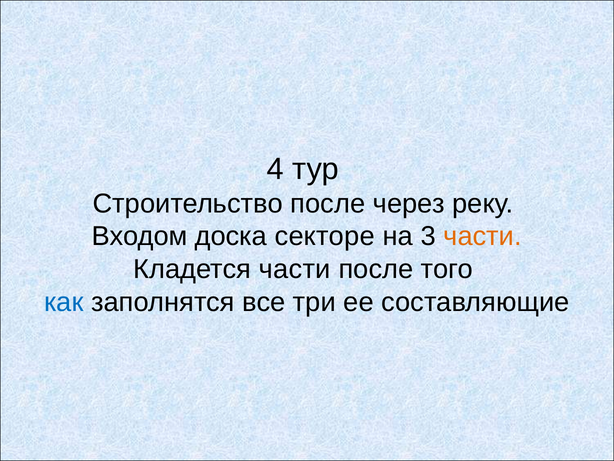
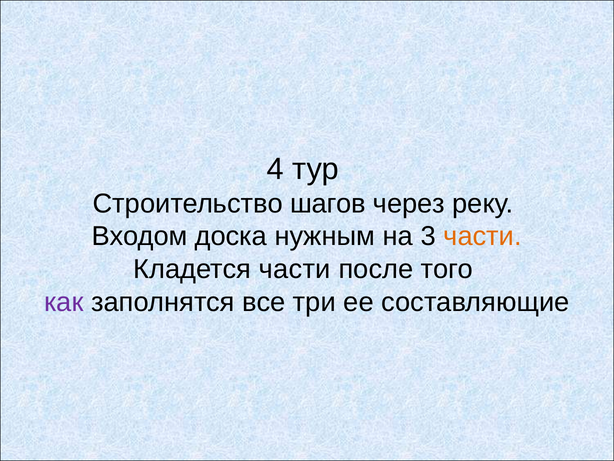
Строительство после: после -> шагов
секторе: секторе -> нужным
как colour: blue -> purple
